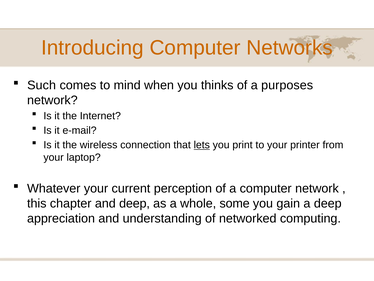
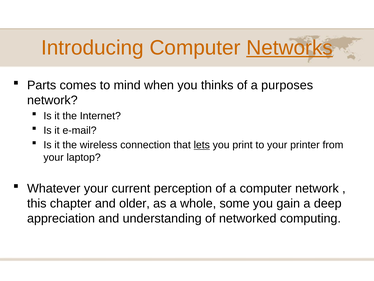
Networks underline: none -> present
Such: Such -> Parts
and deep: deep -> older
